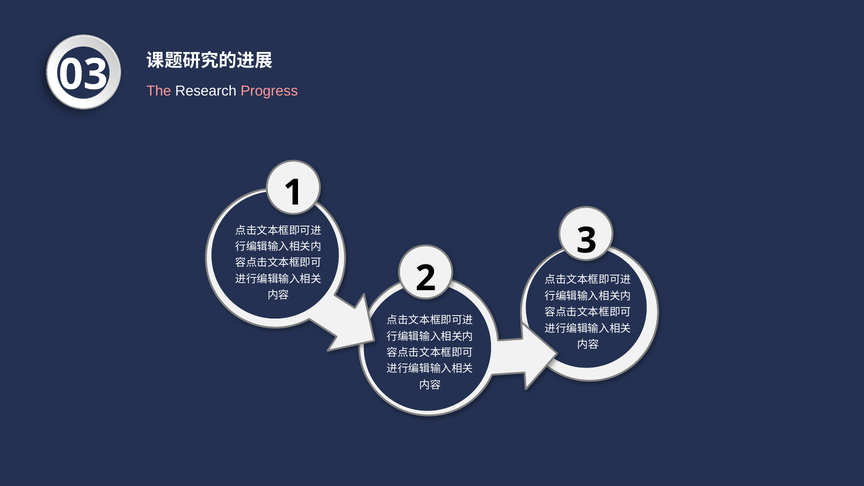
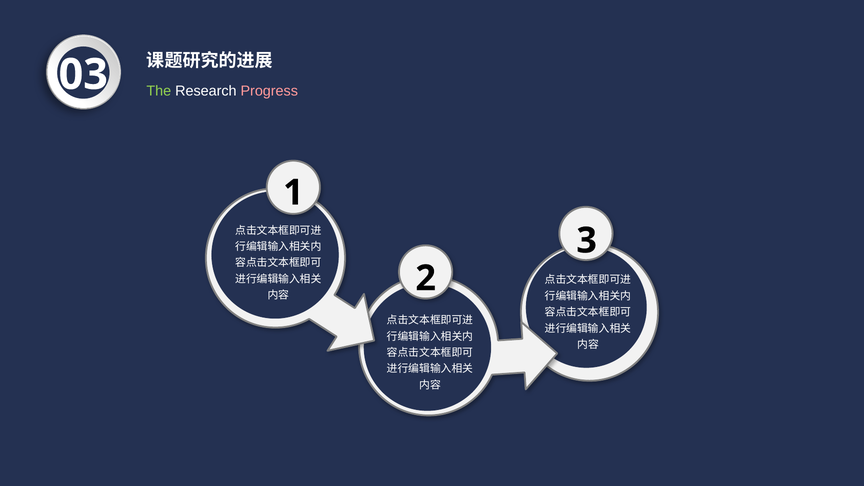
The colour: pink -> light green
